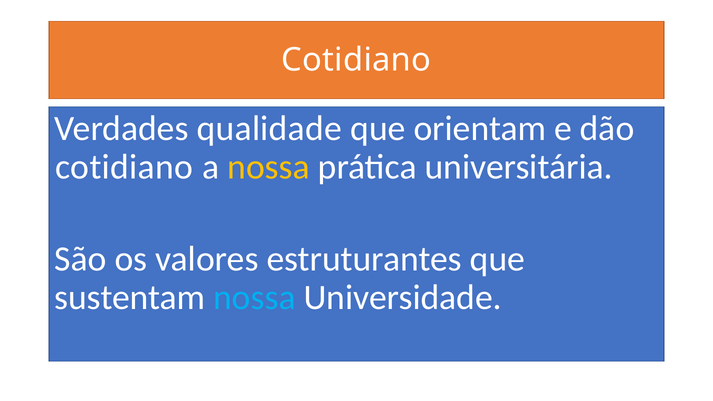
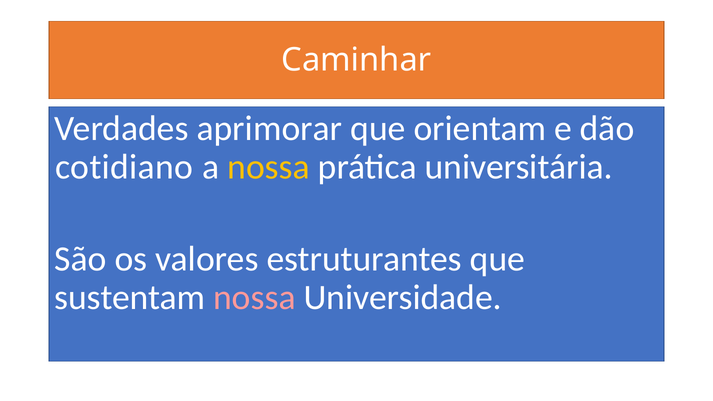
Cotidiano at (356, 60): Cotidiano -> Caminhar
qualidade: qualidade -> aprimorar
nossa at (254, 297) colour: light blue -> pink
